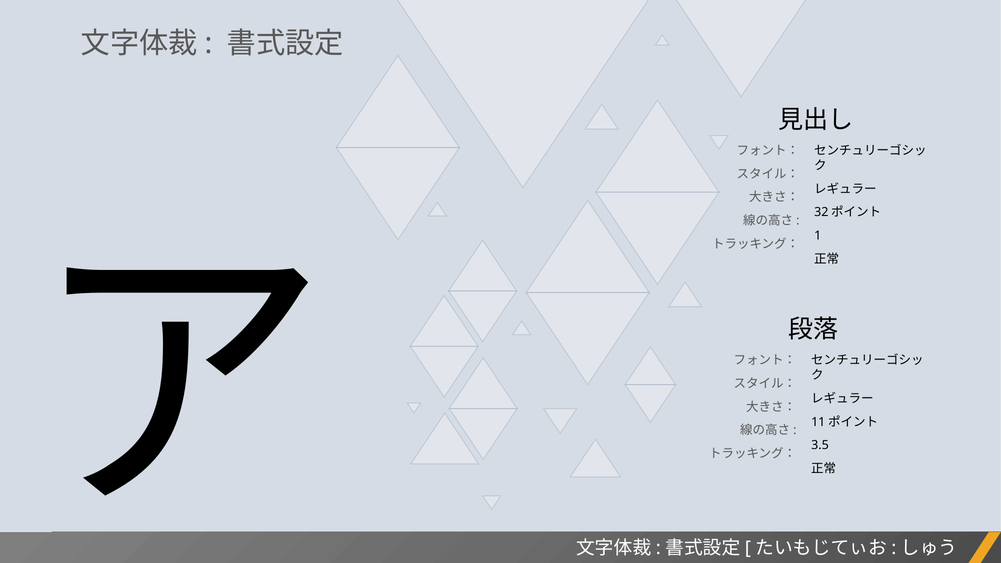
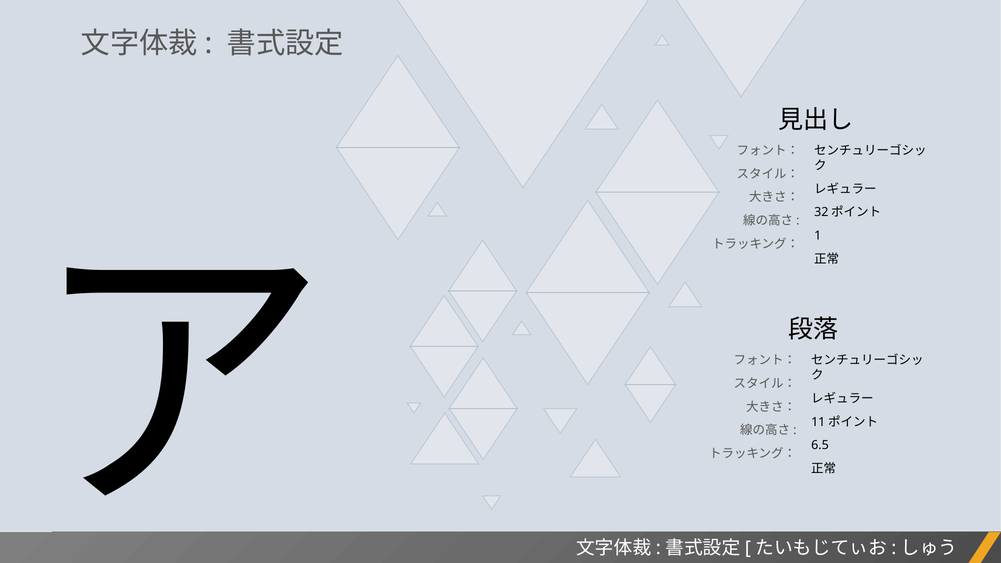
3.5: 3.5 -> 6.5
